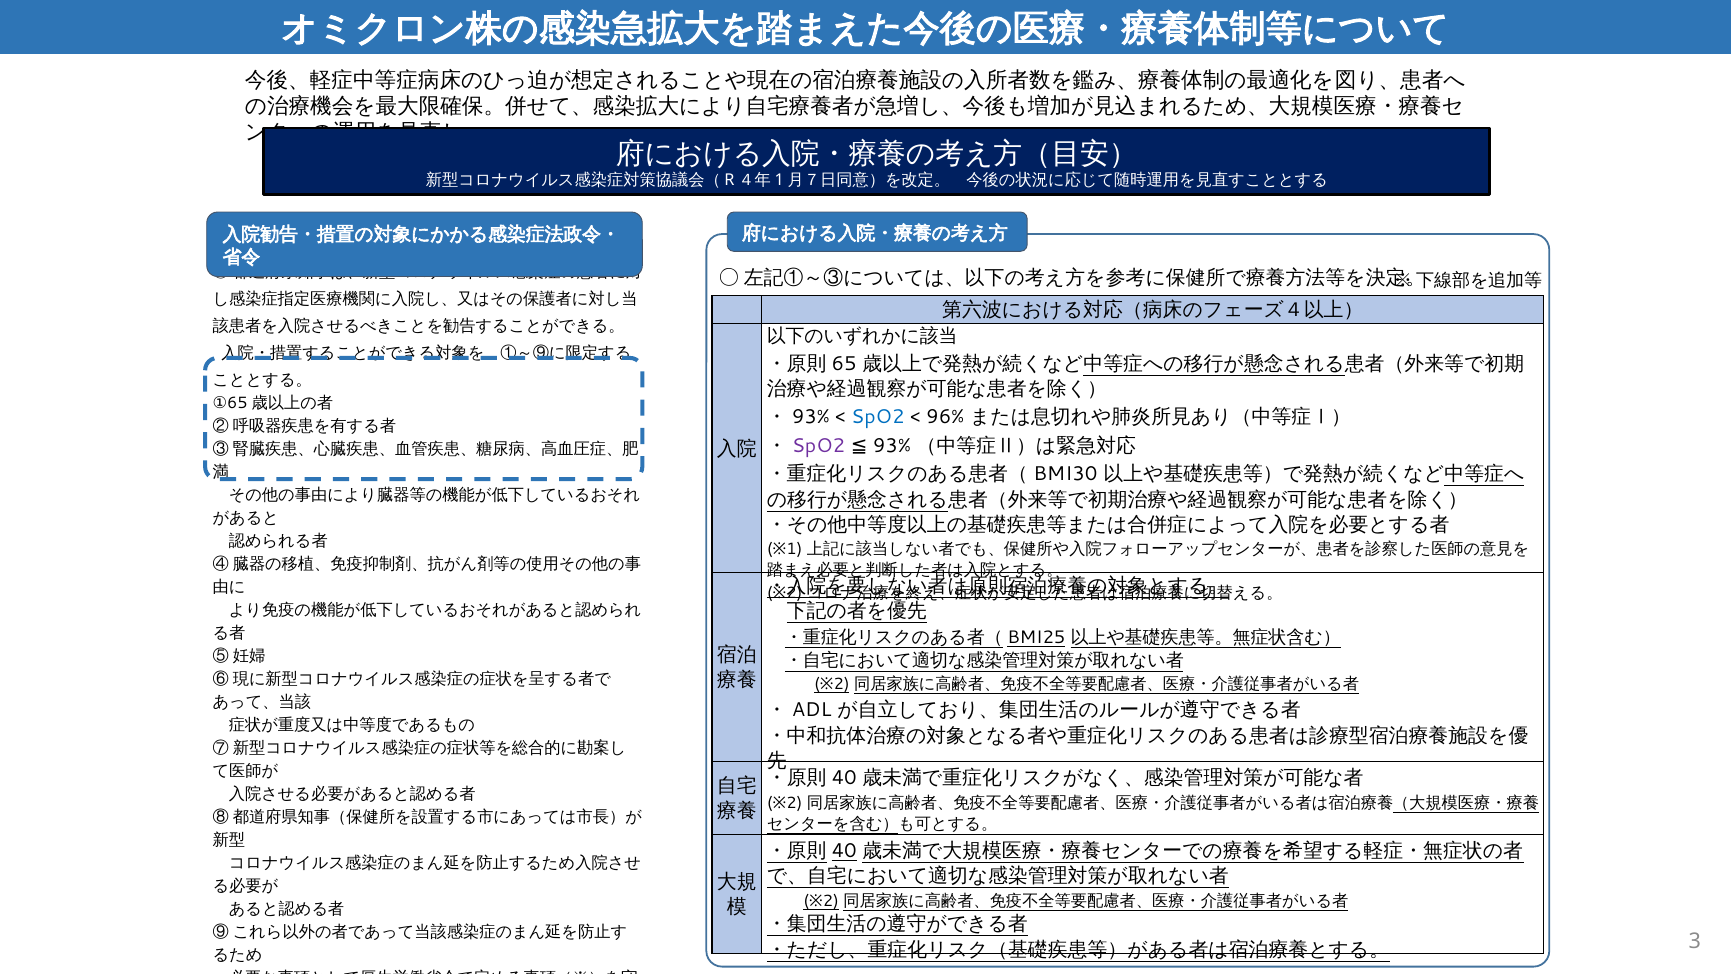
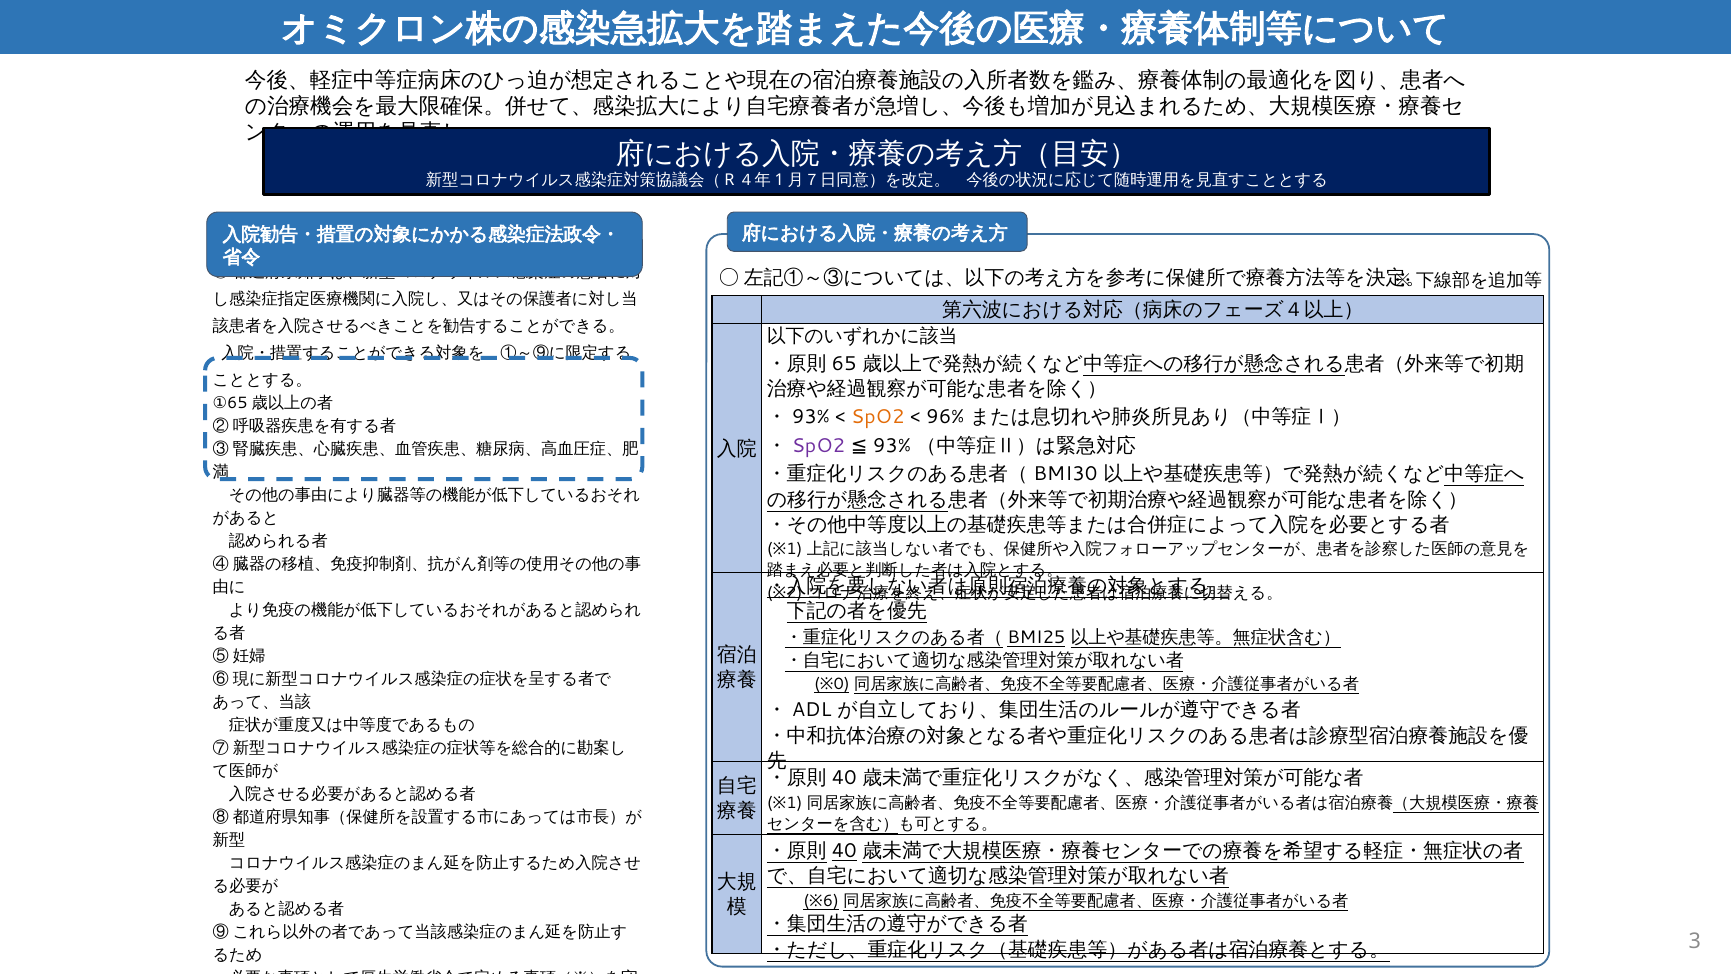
SpO2 at (878, 417) colour: blue -> orange
2 at (842, 684): 2 -> 0
2 at (794, 803): 2 -> 1
2 at (831, 901): 2 -> 6
